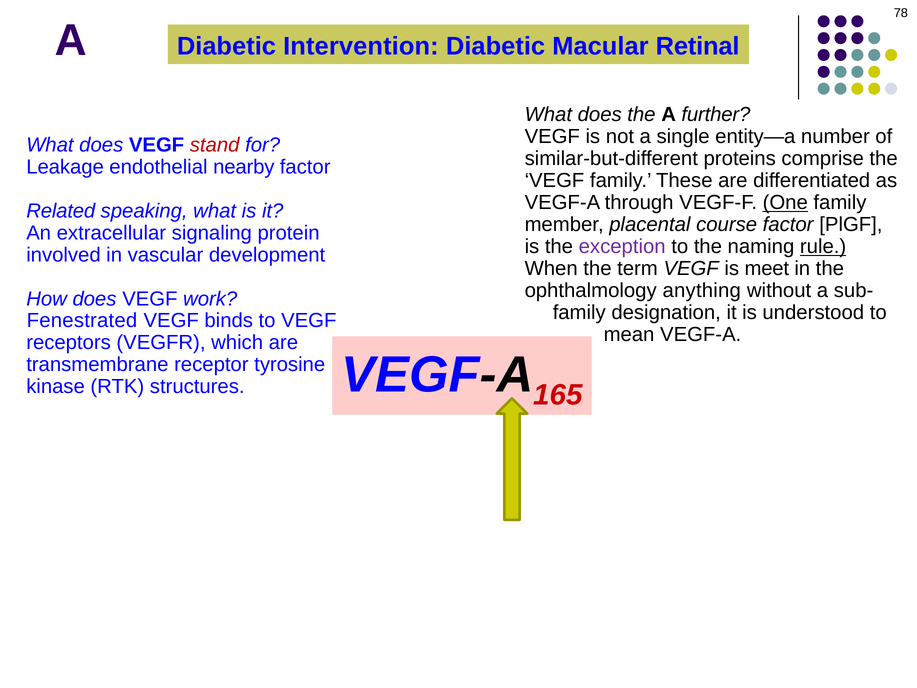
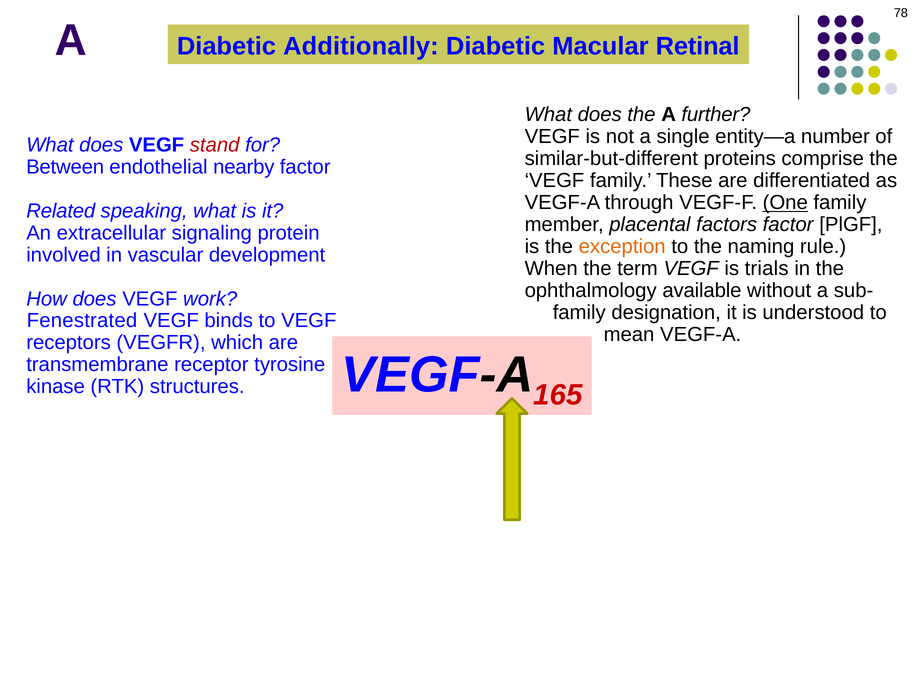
Intervention: Intervention -> Additionally
Leakage: Leakage -> Between
course: course -> factors
exception colour: purple -> orange
rule underline: present -> none
meet: meet -> trials
anything: anything -> available
